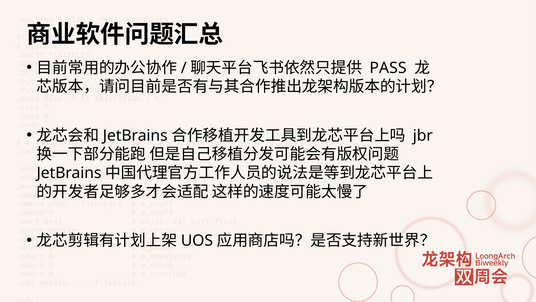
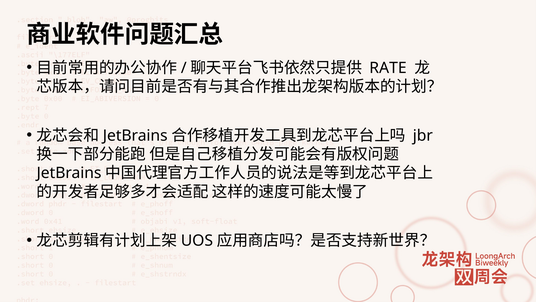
PASS: PASS -> RATE
